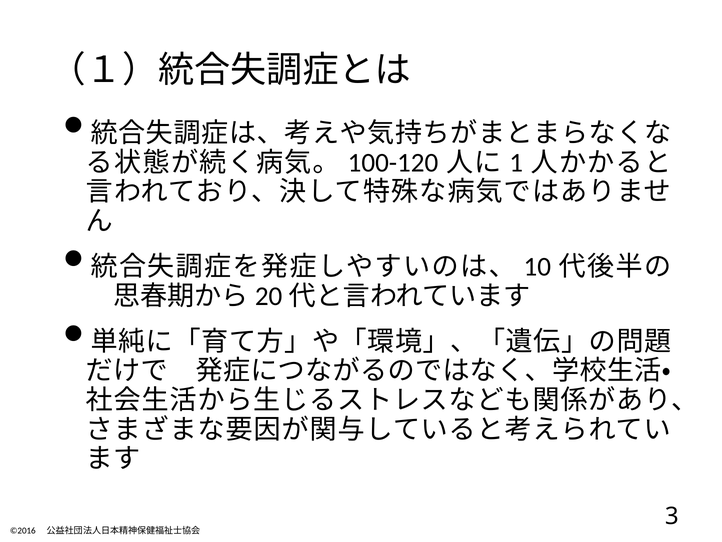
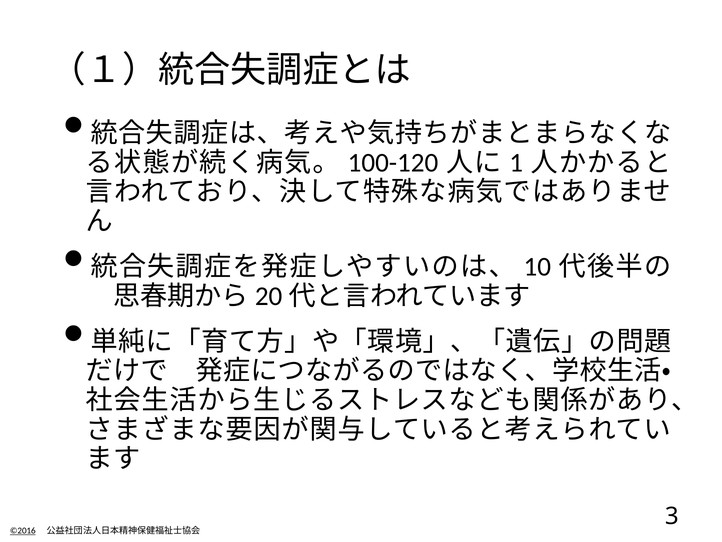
©2016 underline: none -> present
